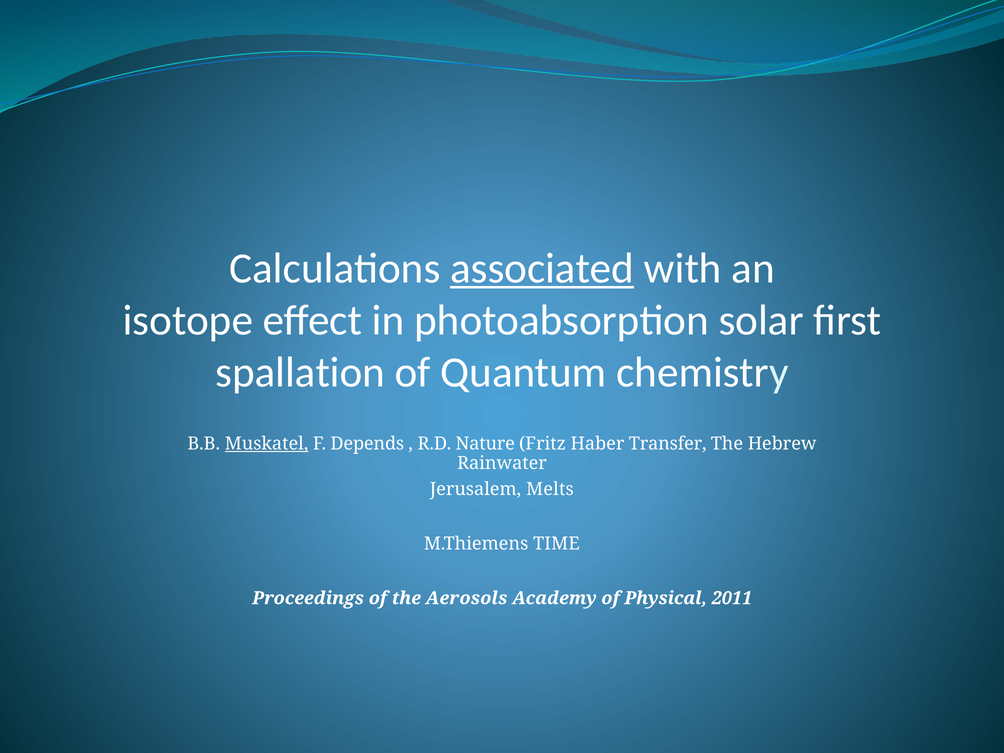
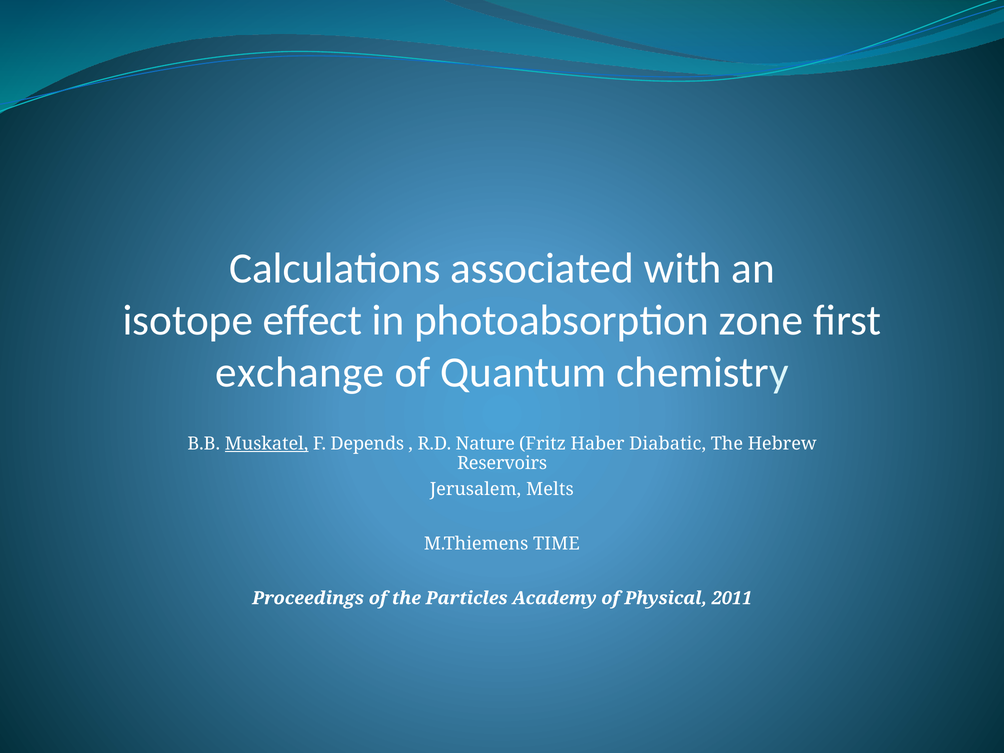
associated underline: present -> none
solar: solar -> zone
spallation: spallation -> exchange
Transfer: Transfer -> Diabatic
Rainwater: Rainwater -> Reservoirs
Aerosols: Aerosols -> Particles
